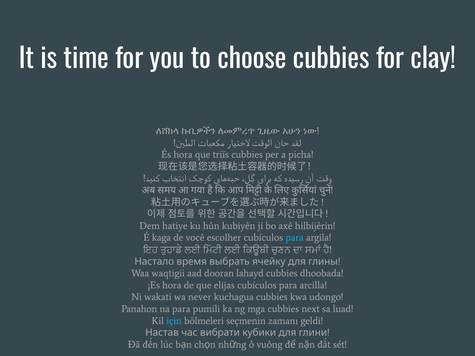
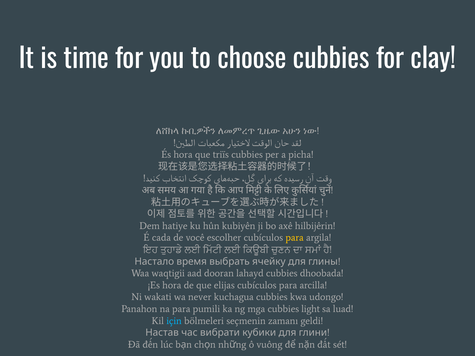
kaga: kaga -> cada
para at (295, 238) colour: light blue -> yellow
next: next -> light
